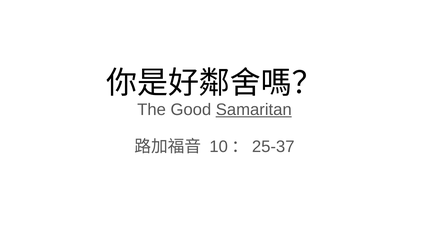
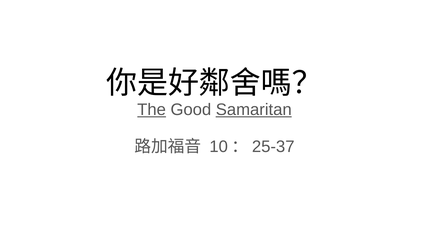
The underline: none -> present
